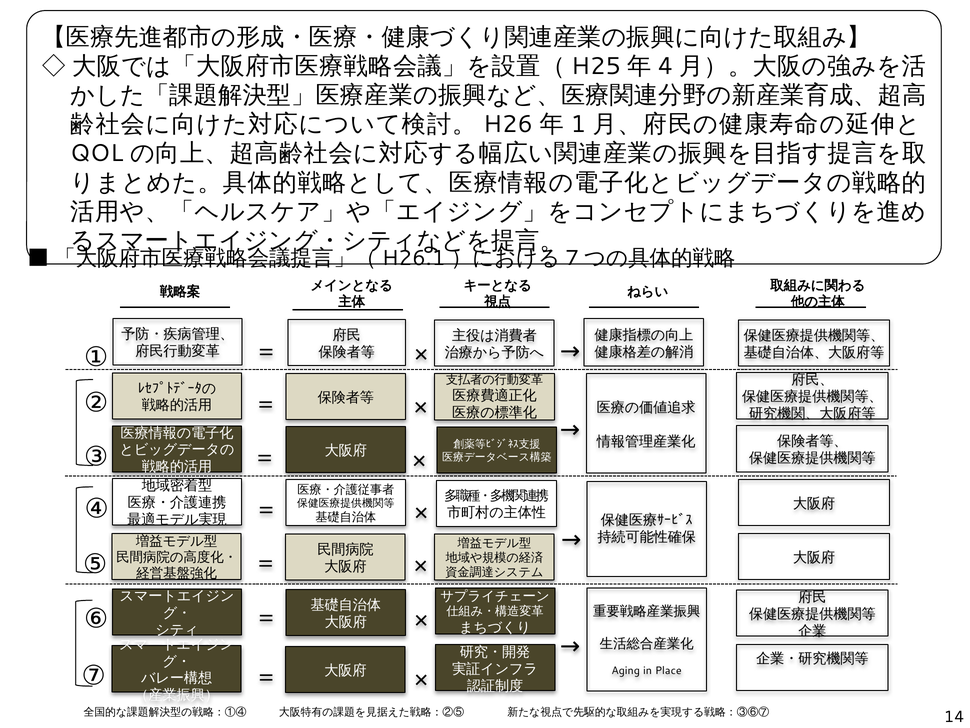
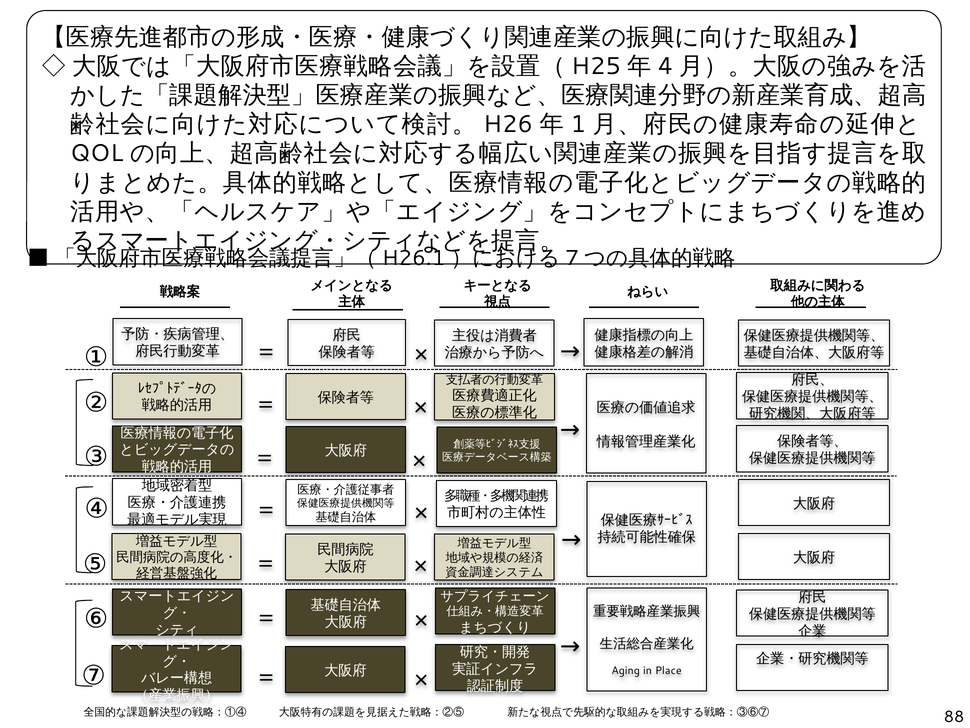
14: 14 -> 88
